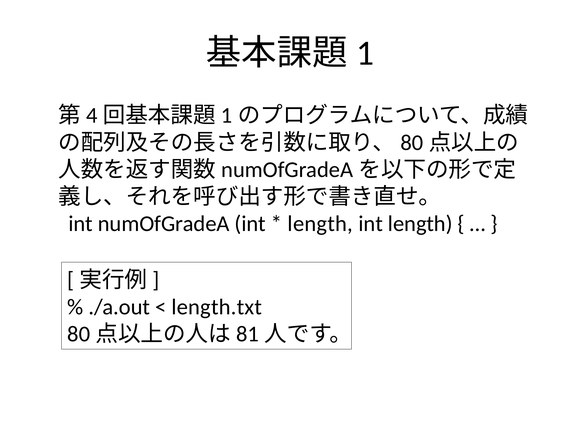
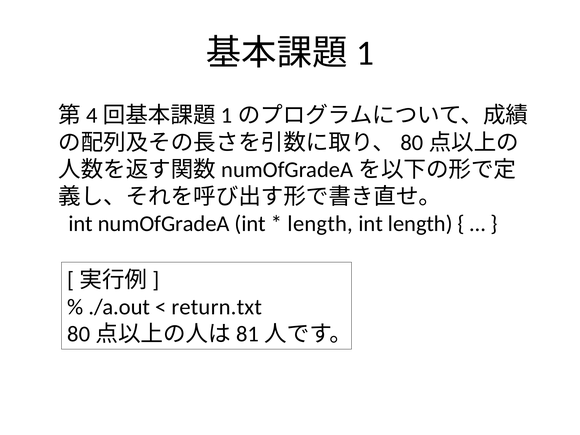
length.txt: length.txt -> return.txt
